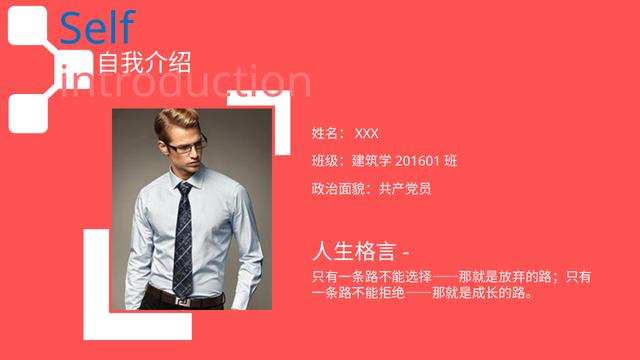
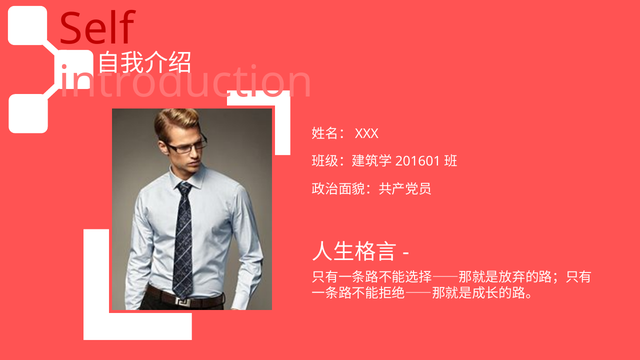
Self colour: blue -> red
